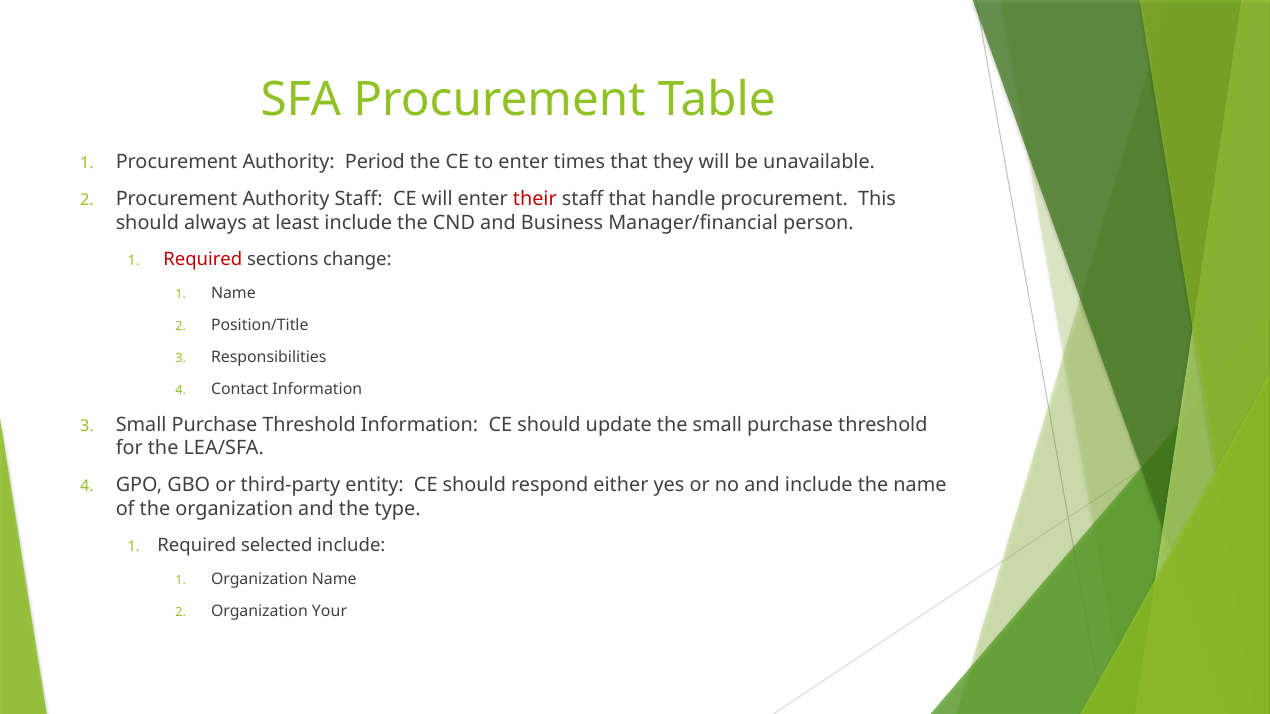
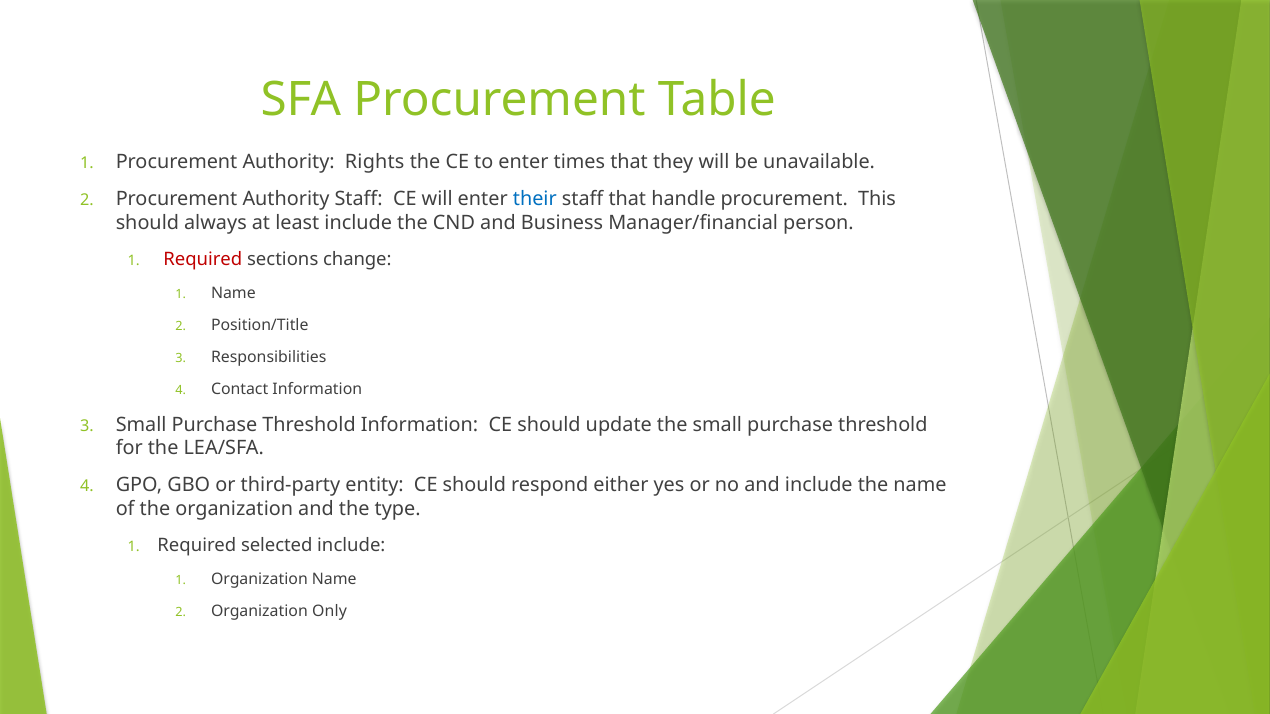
Period: Period -> Rights
their colour: red -> blue
Your: Your -> Only
